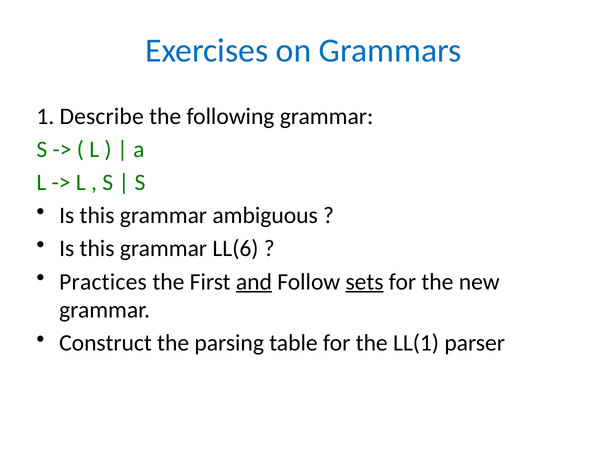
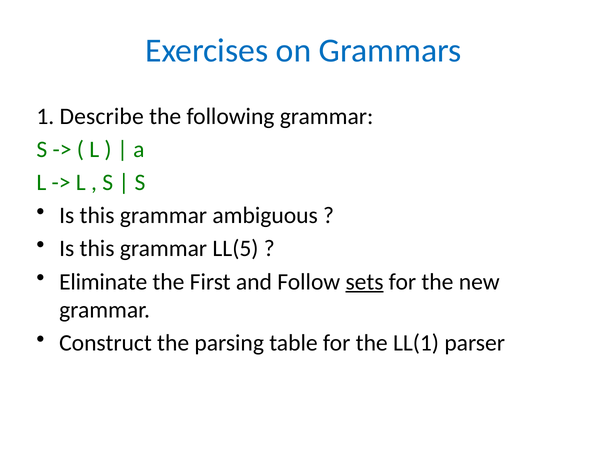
LL(6: LL(6 -> LL(5
Practices: Practices -> Eliminate
and underline: present -> none
